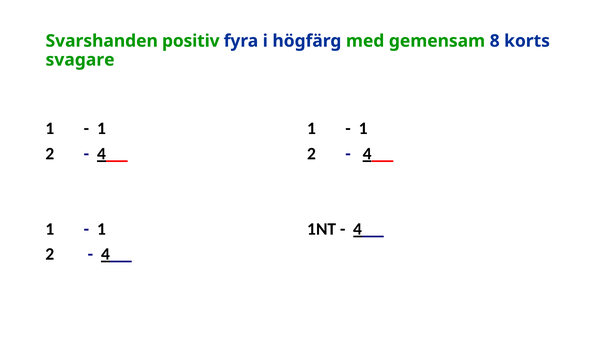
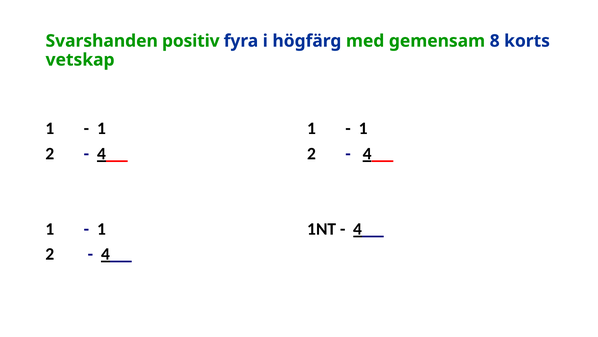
svagare: svagare -> vetskap
